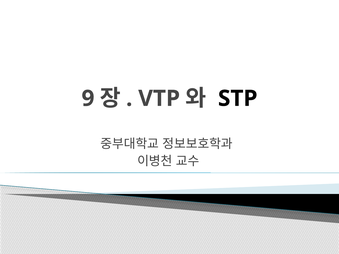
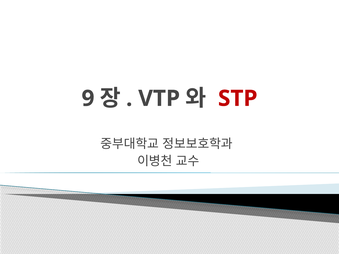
STP colour: black -> red
